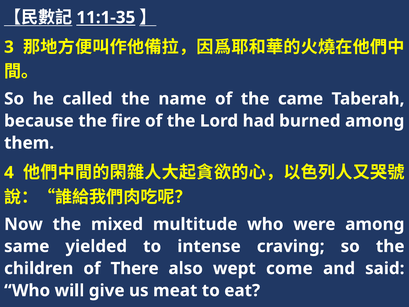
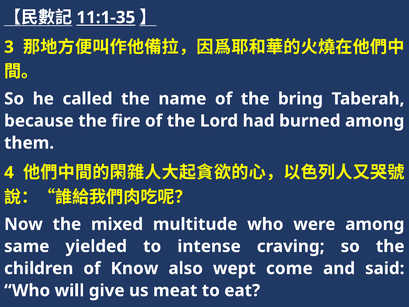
came: came -> bring
There: There -> Know
